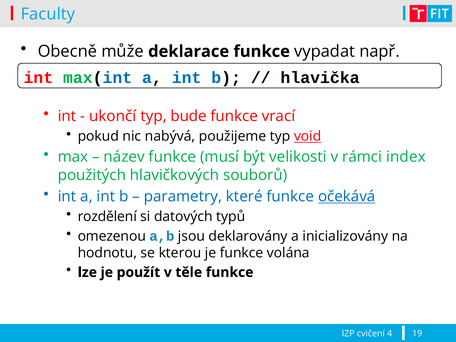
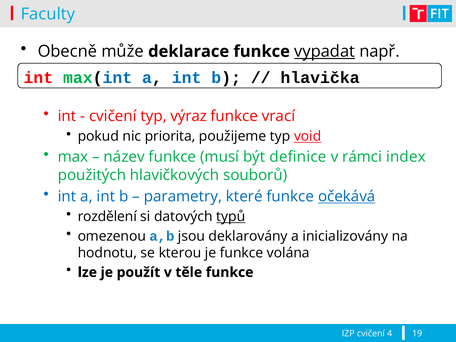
vypadat underline: none -> present
ukončí at (113, 116): ukončí -> cvičení
bude: bude -> výraz
nabývá: nabývá -> priorita
velikosti: velikosti -> definice
typů underline: none -> present
